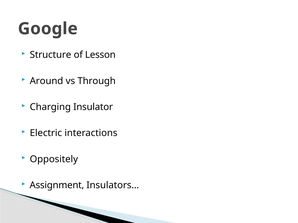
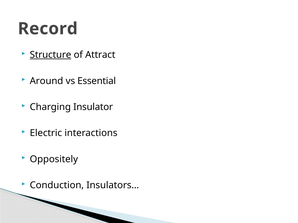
Google: Google -> Record
Structure underline: none -> present
Lesson: Lesson -> Attract
Through: Through -> Essential
Assignment: Assignment -> Conduction
